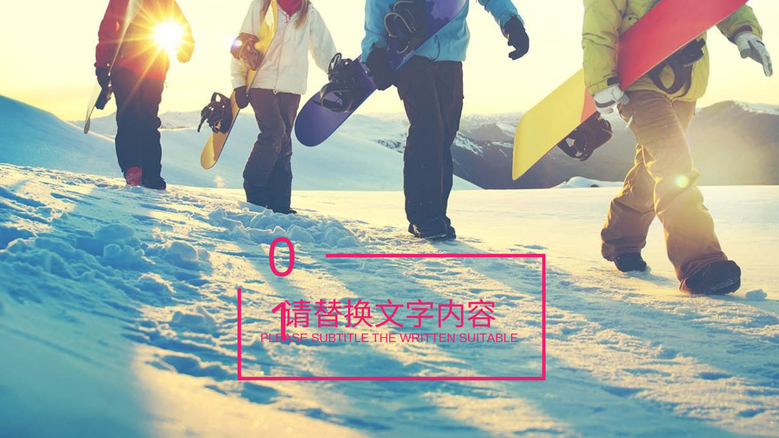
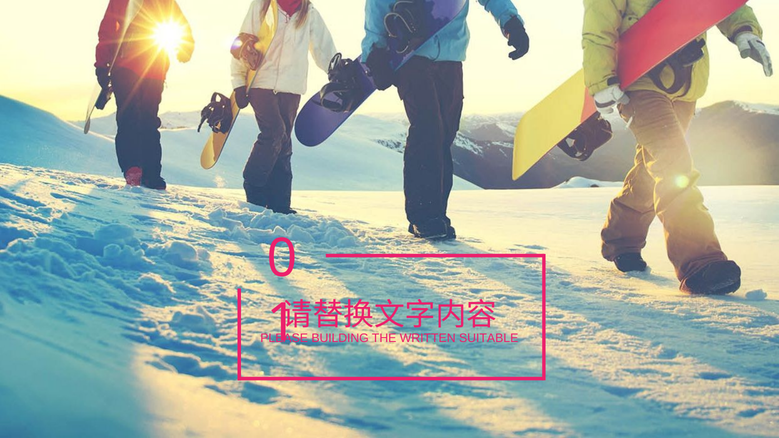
SUBTITLE: SUBTITLE -> BUILDING
